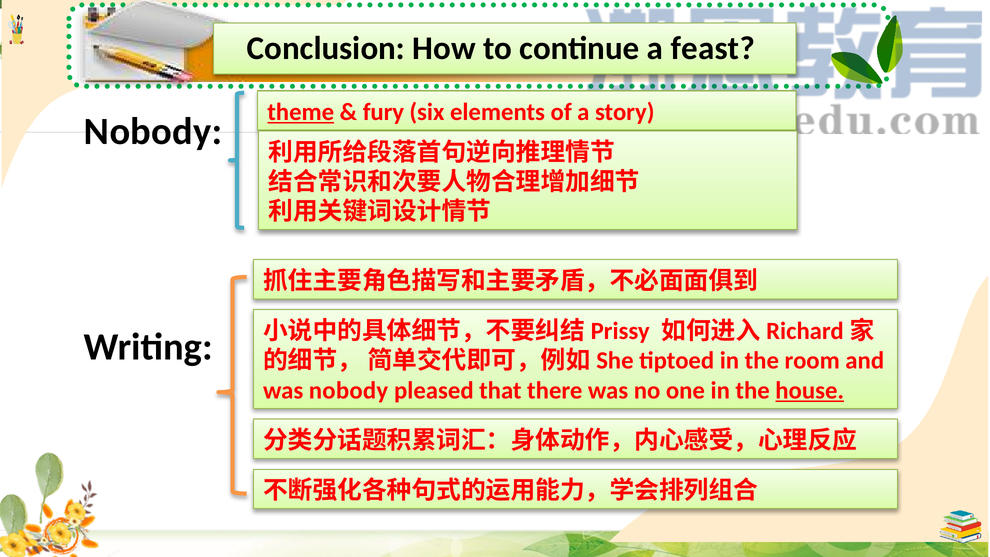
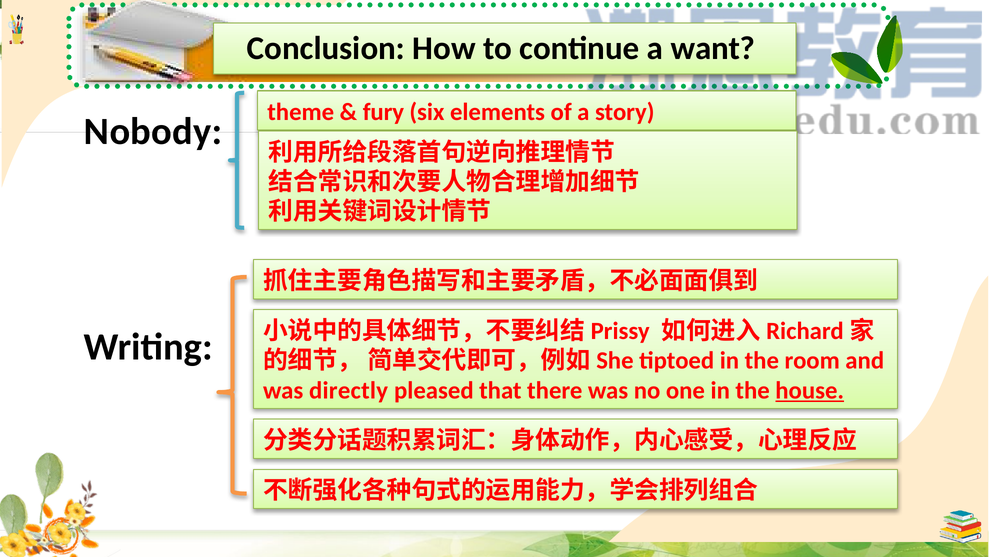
feast: feast -> want
theme underline: present -> none
was nobody: nobody -> directly
